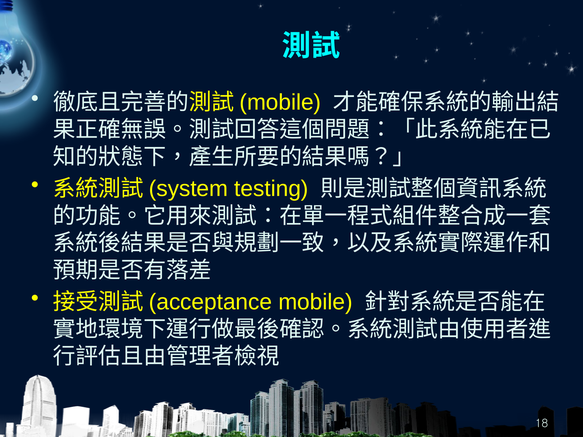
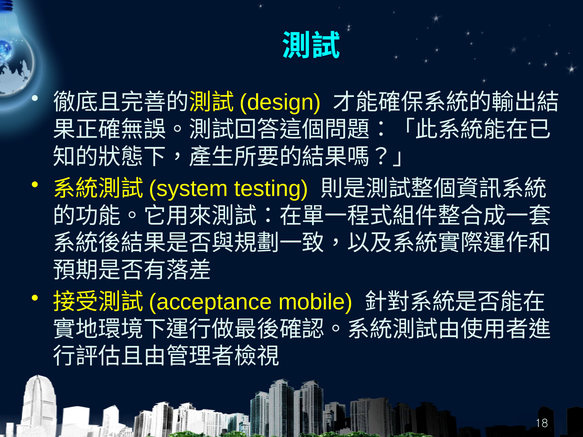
mobile at (280, 103): mobile -> design
